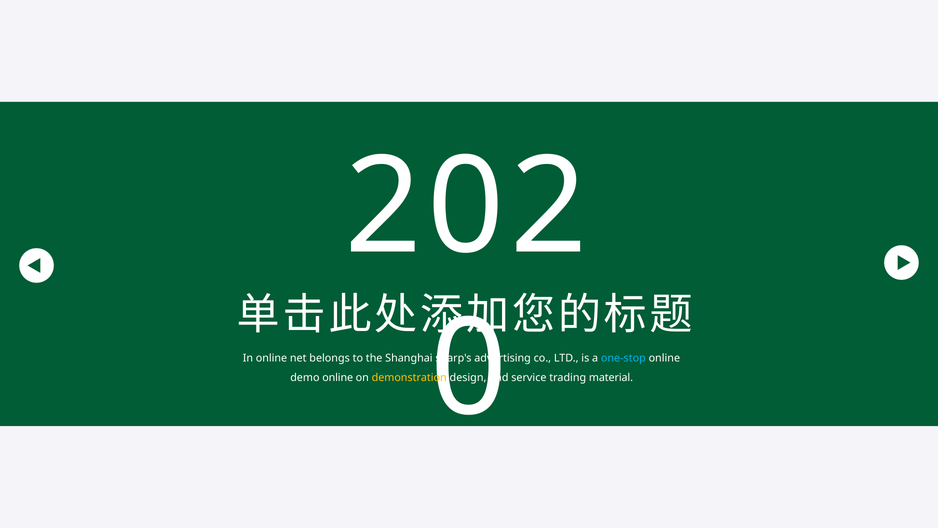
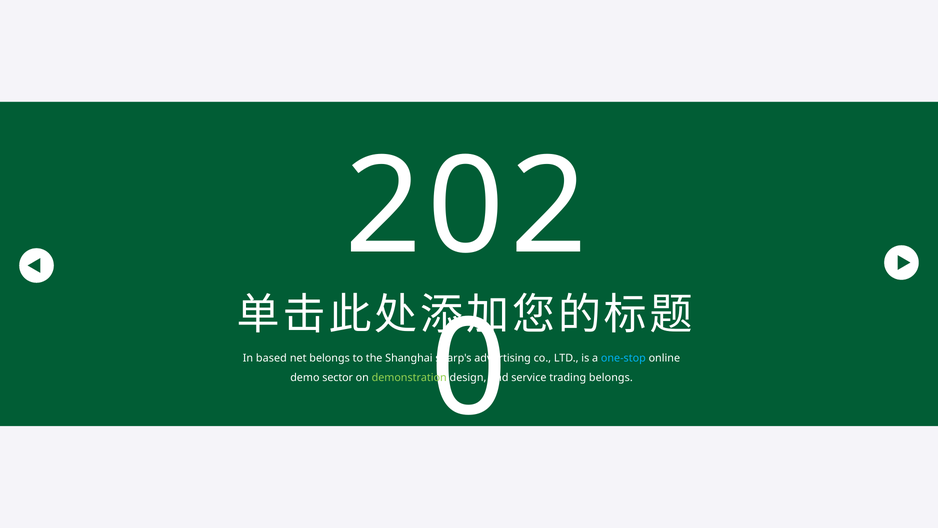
In online: online -> based
demo online: online -> sector
demonstration colour: yellow -> light green
trading material: material -> belongs
